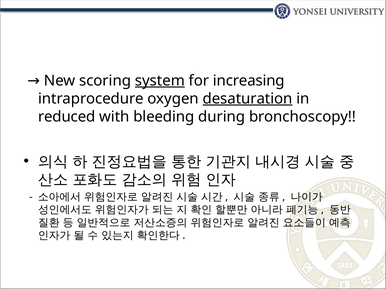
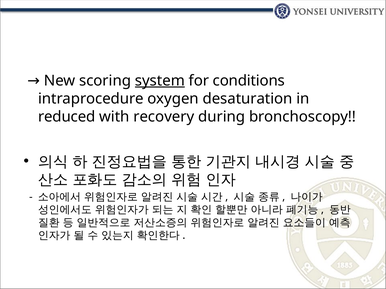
increasing: increasing -> conditions
desaturation underline: present -> none
bleeding: bleeding -> recovery
